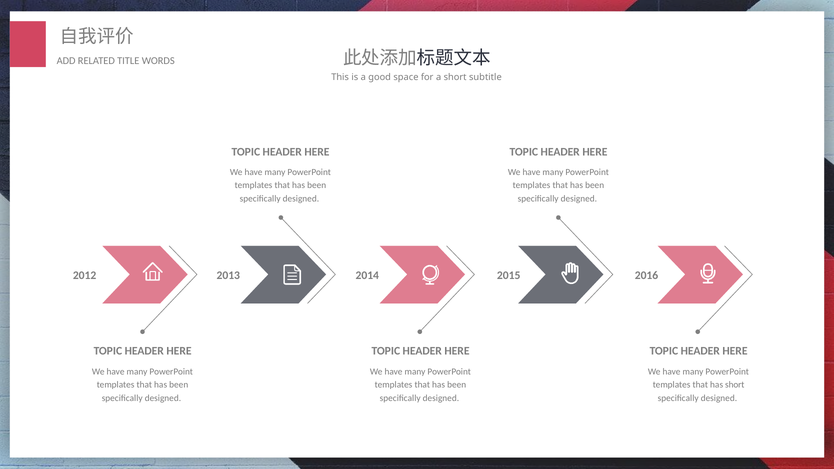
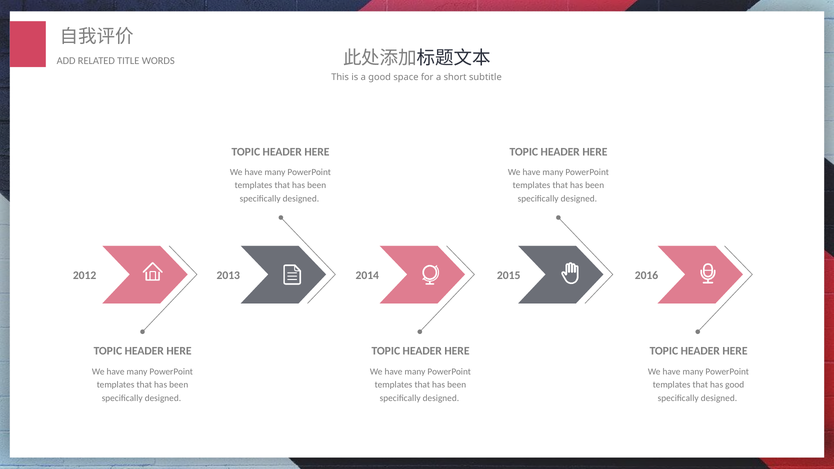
has short: short -> good
